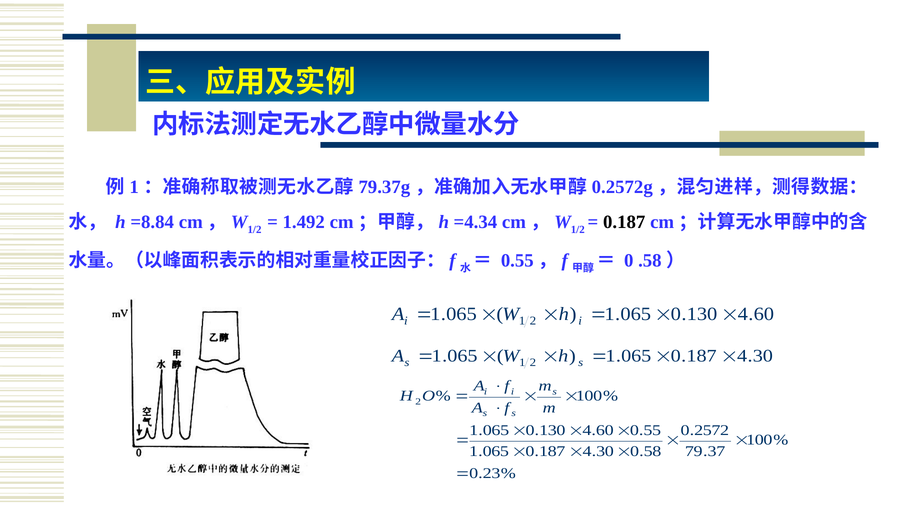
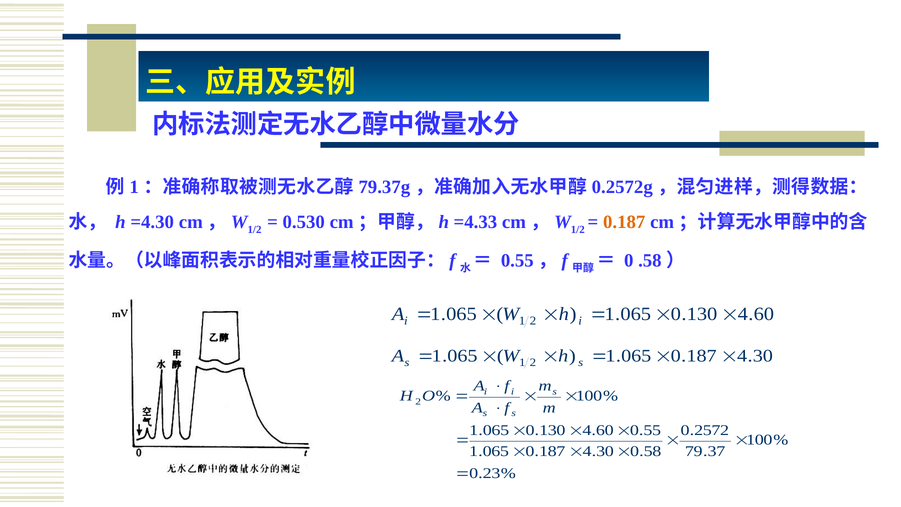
=8.84: =8.84 -> =4.30
1.492: 1.492 -> 0.530
=4.34: =4.34 -> =4.33
0.187 colour: black -> orange
